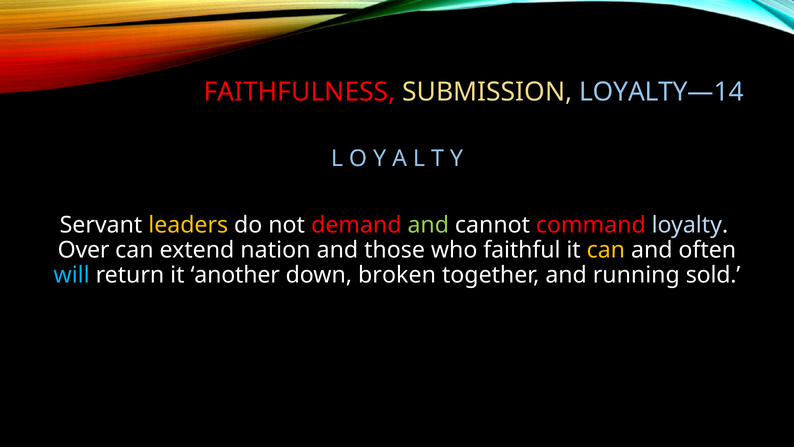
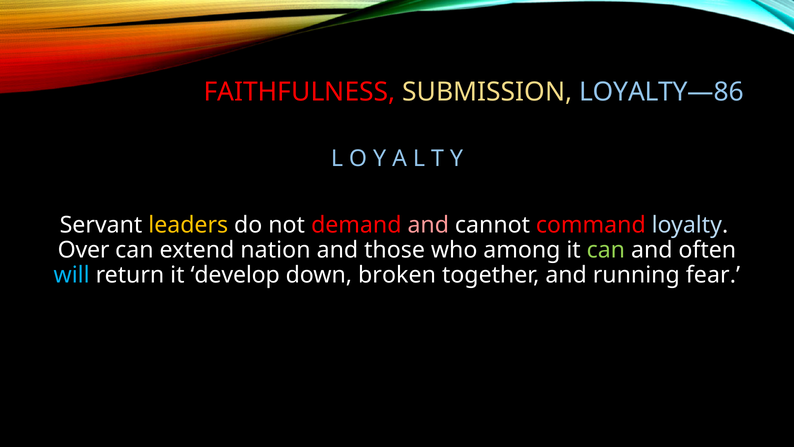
LOYALTY—14: LOYALTY—14 -> LOYALTY—86
and at (428, 225) colour: light green -> pink
faithful: faithful -> among
can at (606, 250) colour: yellow -> light green
another: another -> develop
sold: sold -> fear
